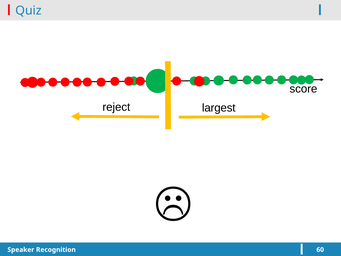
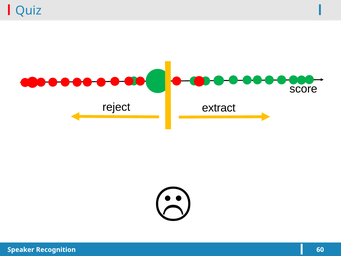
largest: largest -> extract
